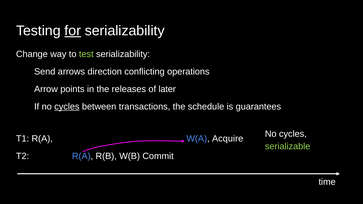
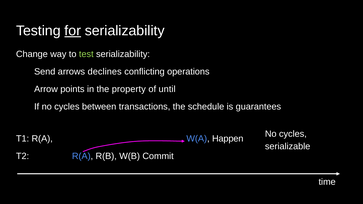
direction: direction -> declines
releases: releases -> property
later: later -> until
cycles at (67, 107) underline: present -> none
Acquire: Acquire -> Happen
serializable colour: light green -> white
